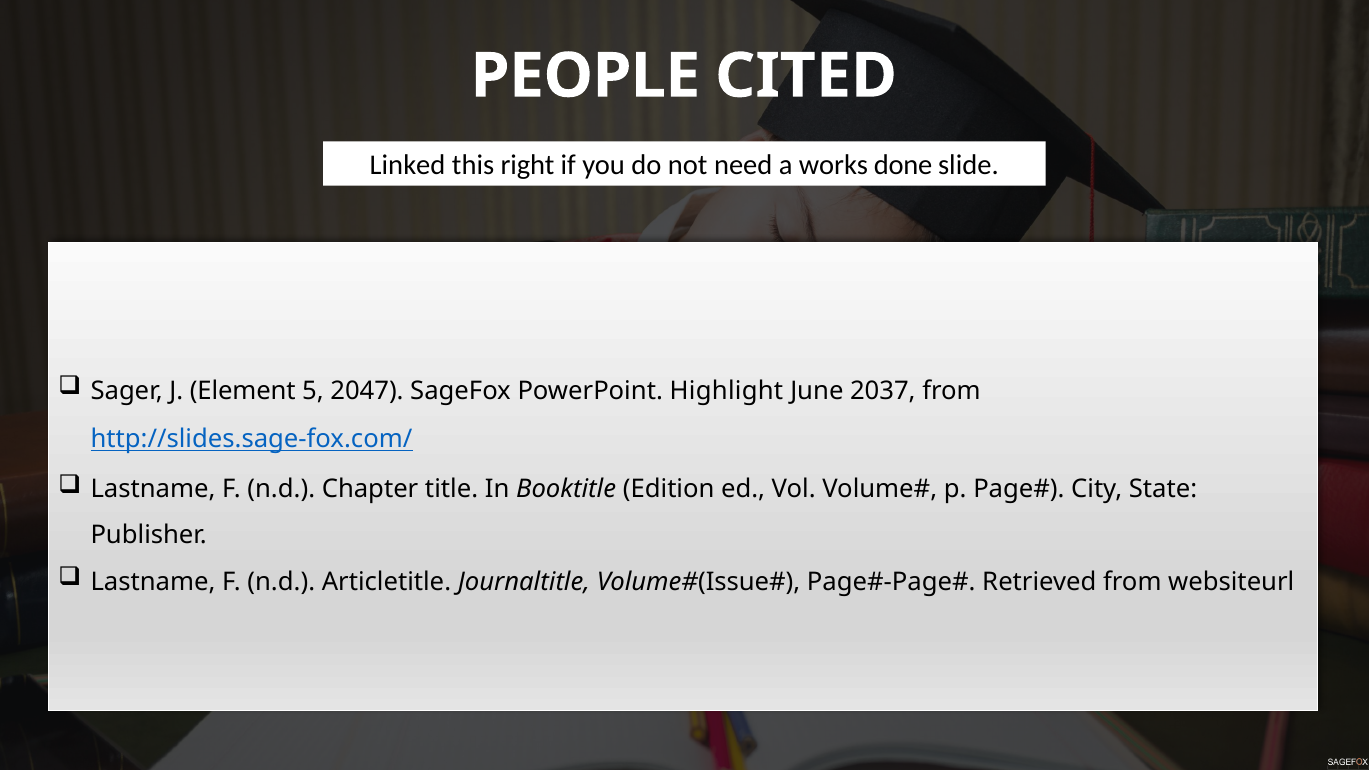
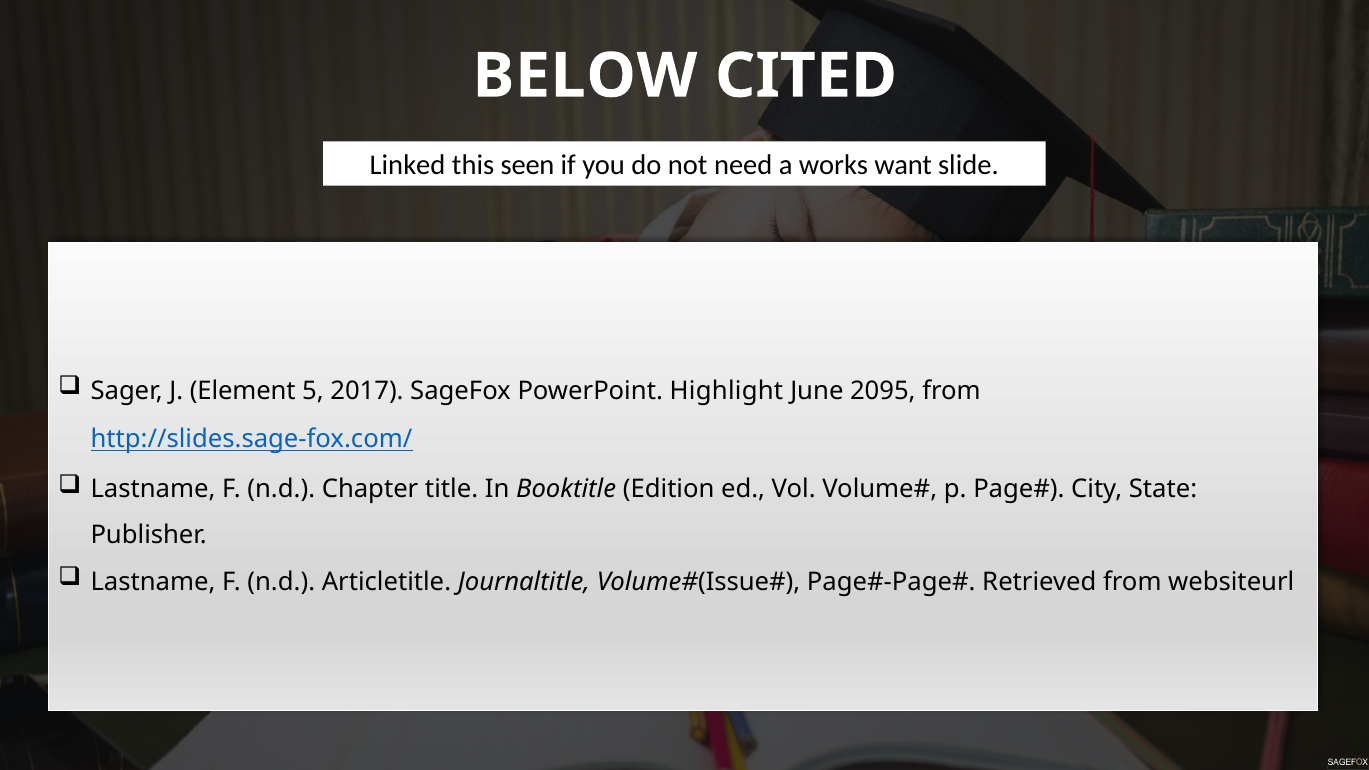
PEOPLE: PEOPLE -> BELOW
right: right -> seen
done: done -> want
2047: 2047 -> 2017
2037: 2037 -> 2095
